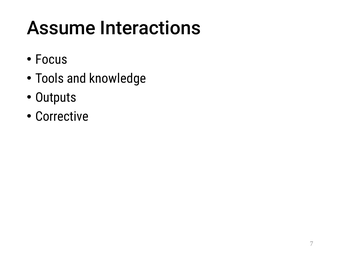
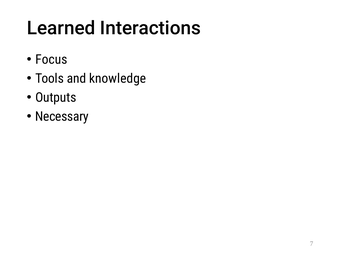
Assume: Assume -> Learned
Corrective: Corrective -> Necessary
